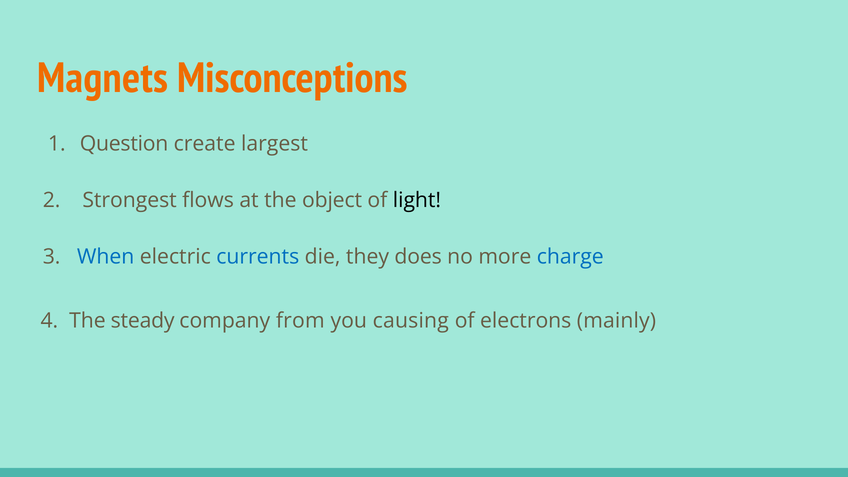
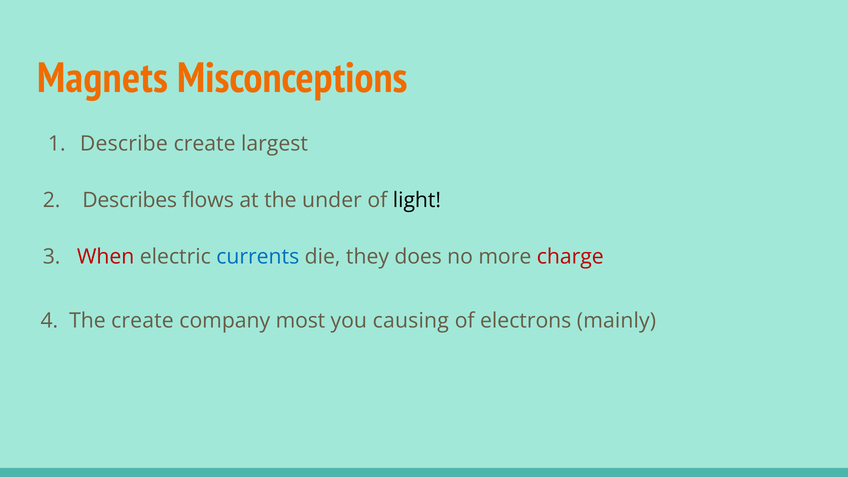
Question: Question -> Describe
Strongest: Strongest -> Describes
object: object -> under
When colour: blue -> red
charge colour: blue -> red
The steady: steady -> create
from: from -> most
